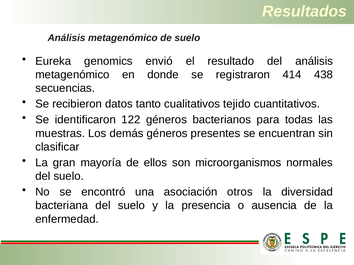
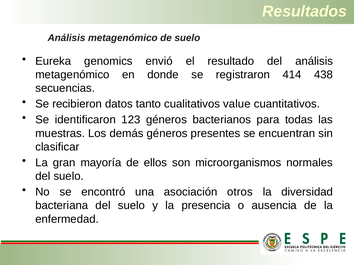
tejido: tejido -> value
122: 122 -> 123
